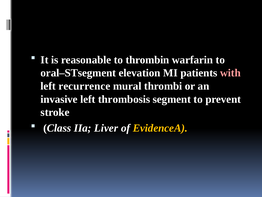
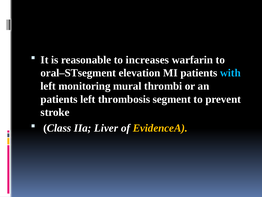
thrombin: thrombin -> increases
with colour: pink -> light blue
recurrence: recurrence -> monitoring
invasive at (59, 99): invasive -> patients
